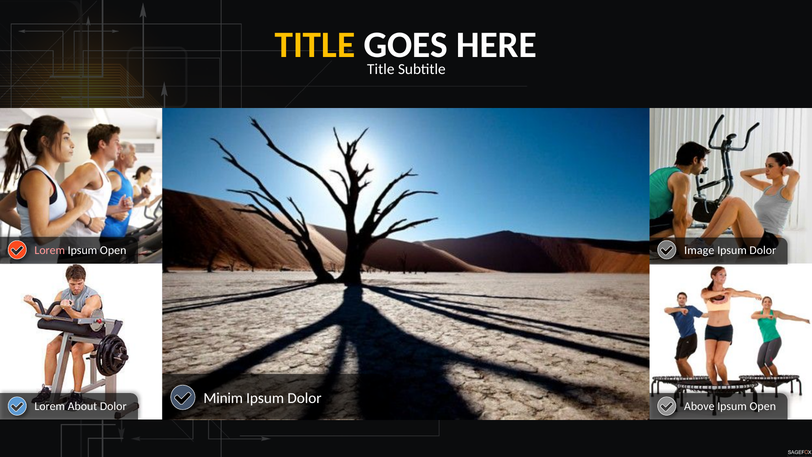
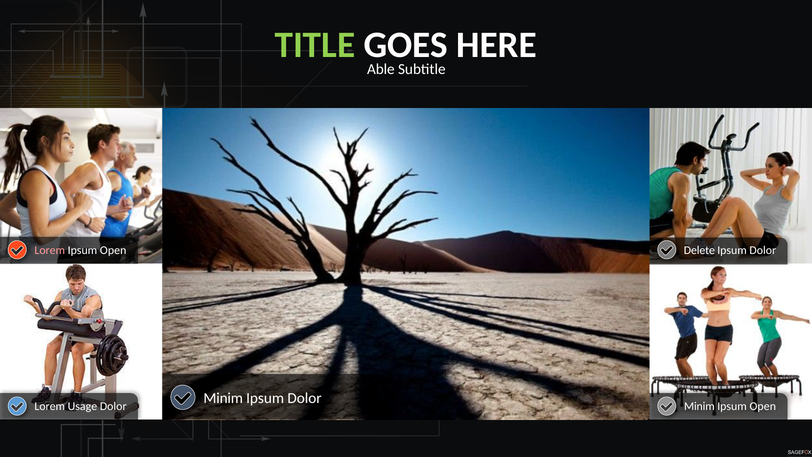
TITLE at (315, 45) colour: yellow -> light green
Title at (381, 69): Title -> Able
Image: Image -> Delete
About: About -> Usage
Above at (699, 406): Above -> Minim
